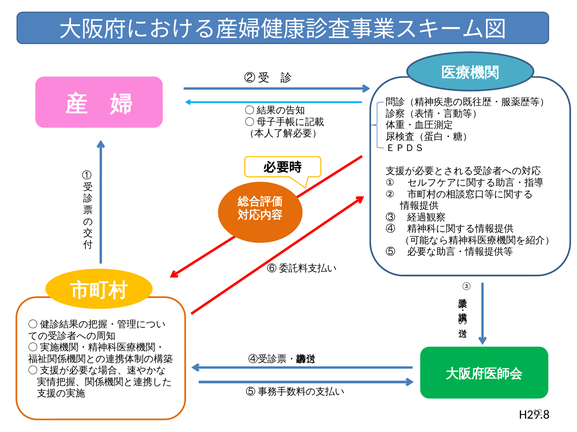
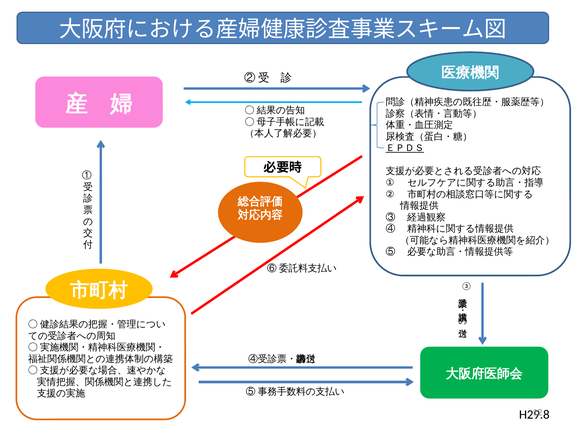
ＥＰＤＳ underline: none -> present
